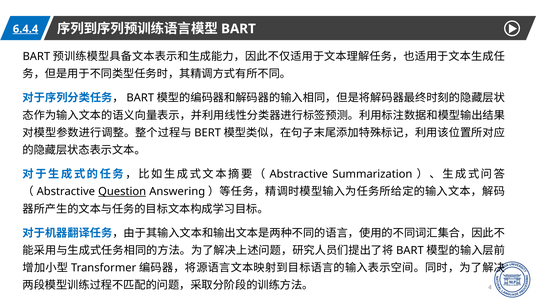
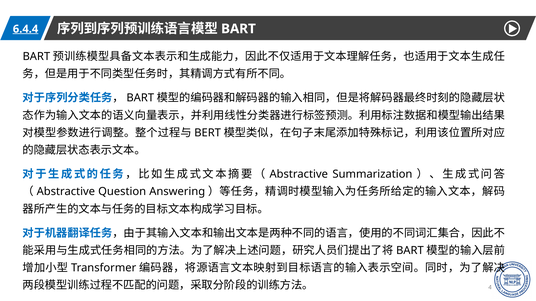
Question underline: present -> none
